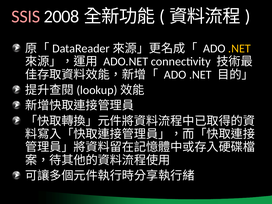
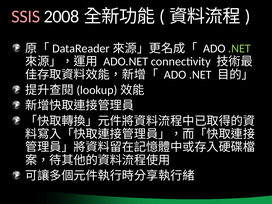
.NET at (240, 48) colour: yellow -> light green
